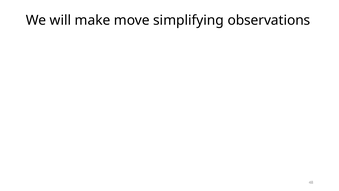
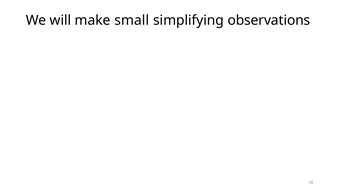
move: move -> small
